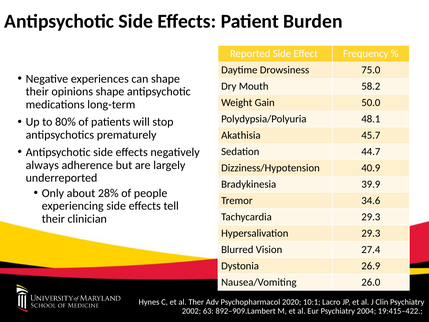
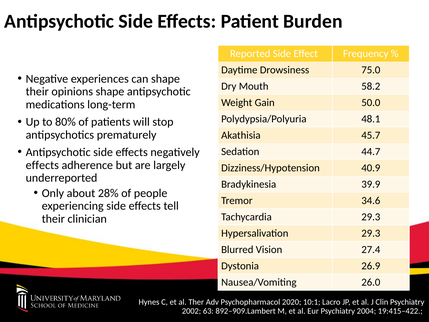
always at (42, 165): always -> effects
